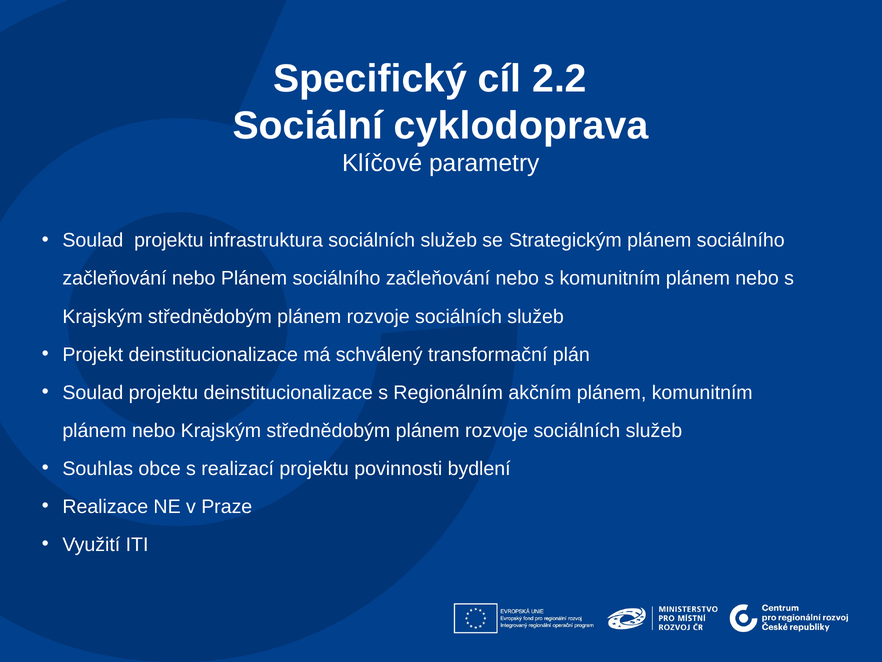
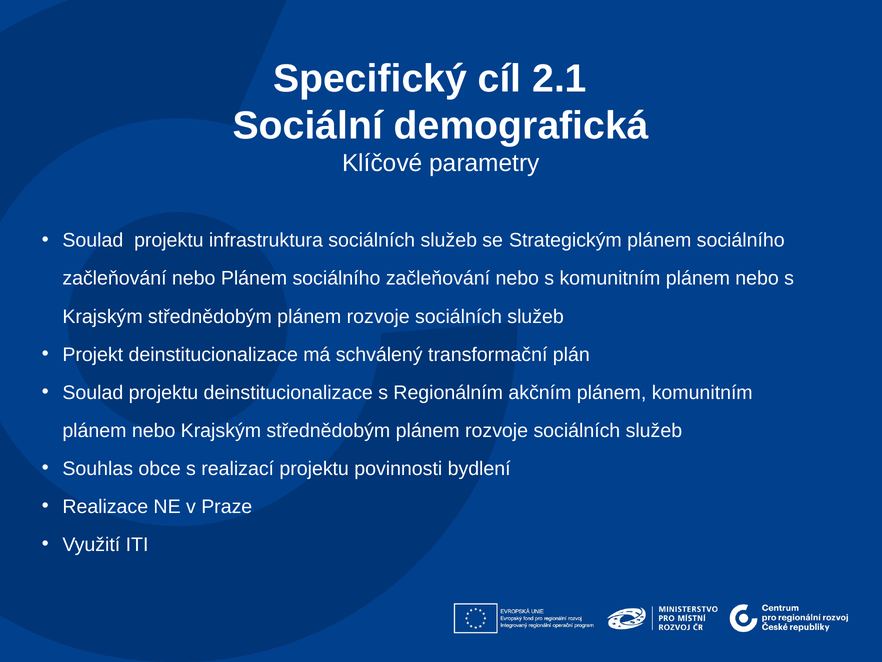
2.2: 2.2 -> 2.1
cyklodoprava: cyklodoprava -> demografická
